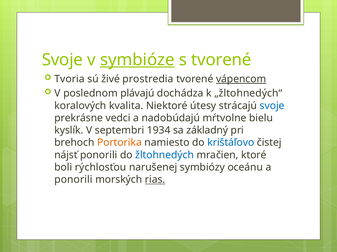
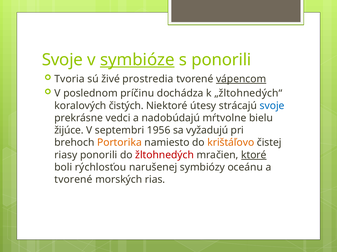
s tvorené: tvorené -> ponorili
plávajú: plávajú -> príčinu
kvalita: kvalita -> čistých
kyslík: kyslík -> žijúce
1934: 1934 -> 1956
základný: základný -> vyžadujú
krištáľovo colour: blue -> orange
nájsť: nájsť -> riasy
žltohnedých colour: blue -> red
ktoré underline: none -> present
ponorili at (73, 180): ponorili -> tvorené
rias underline: present -> none
